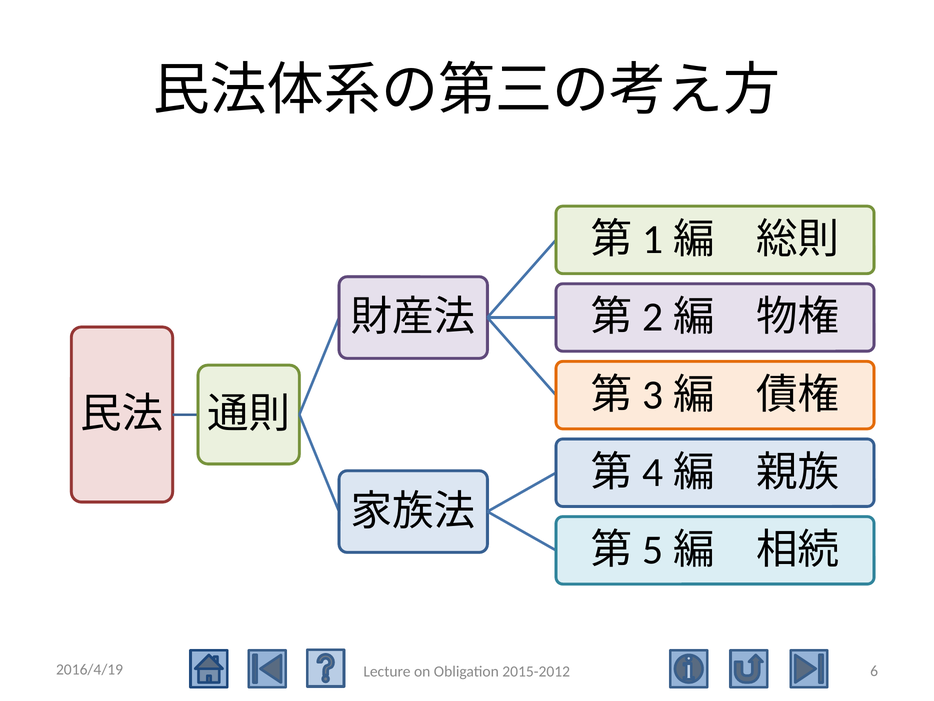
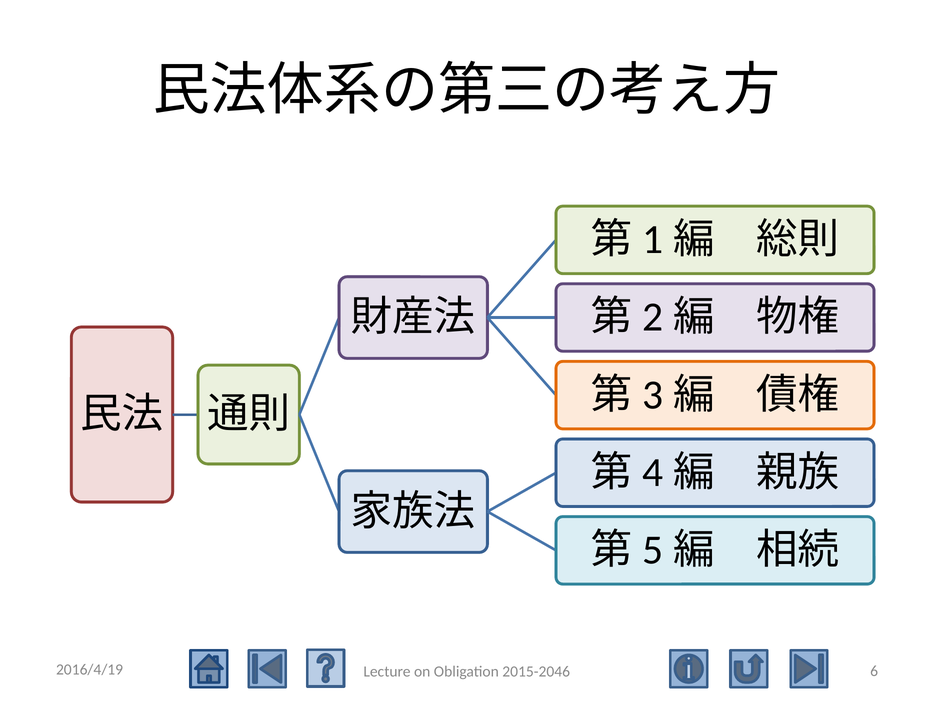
2015-2012: 2015-2012 -> 2015-2046
